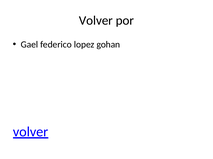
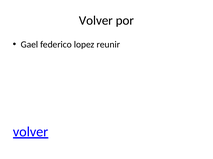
gohan: gohan -> reunir
